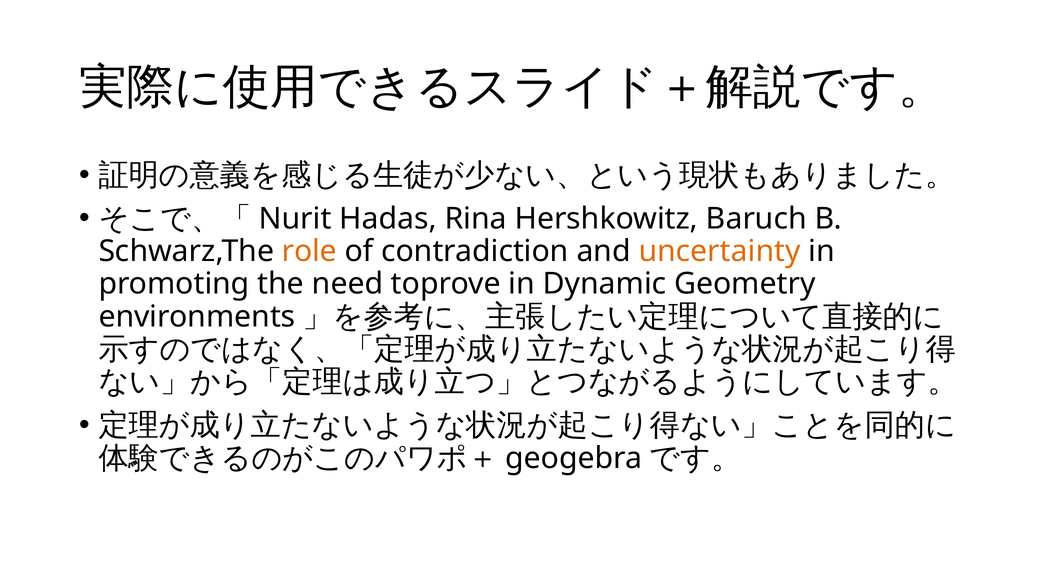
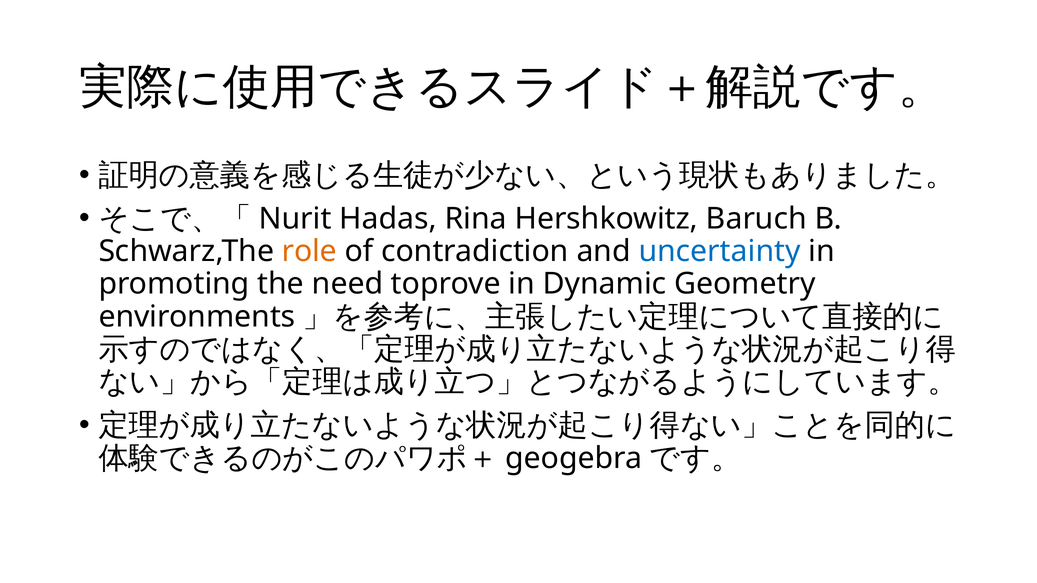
uncertainty colour: orange -> blue
